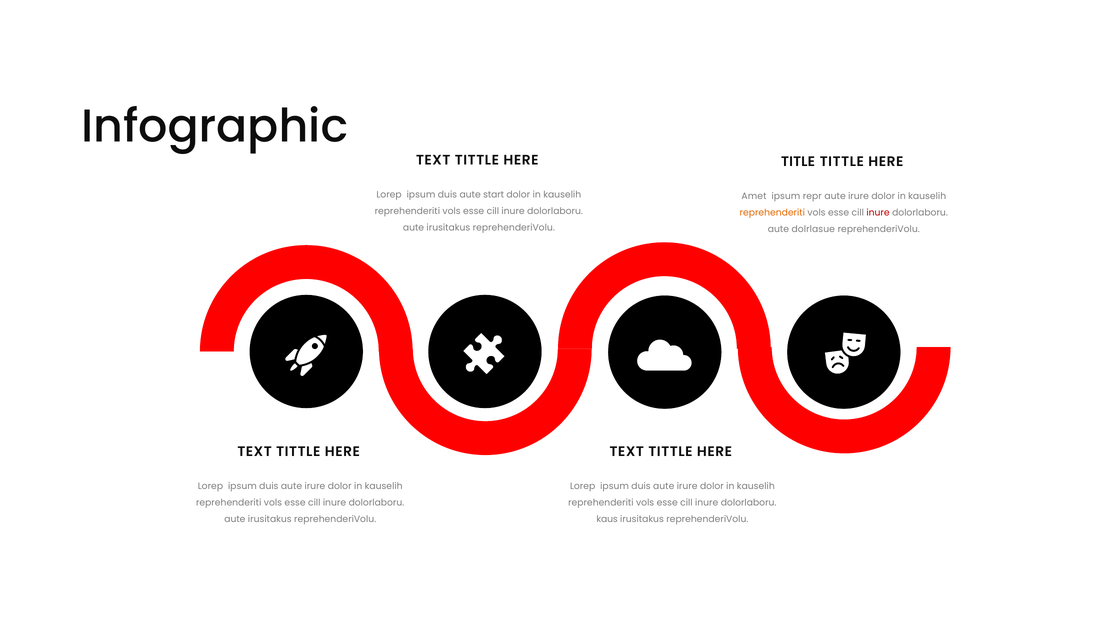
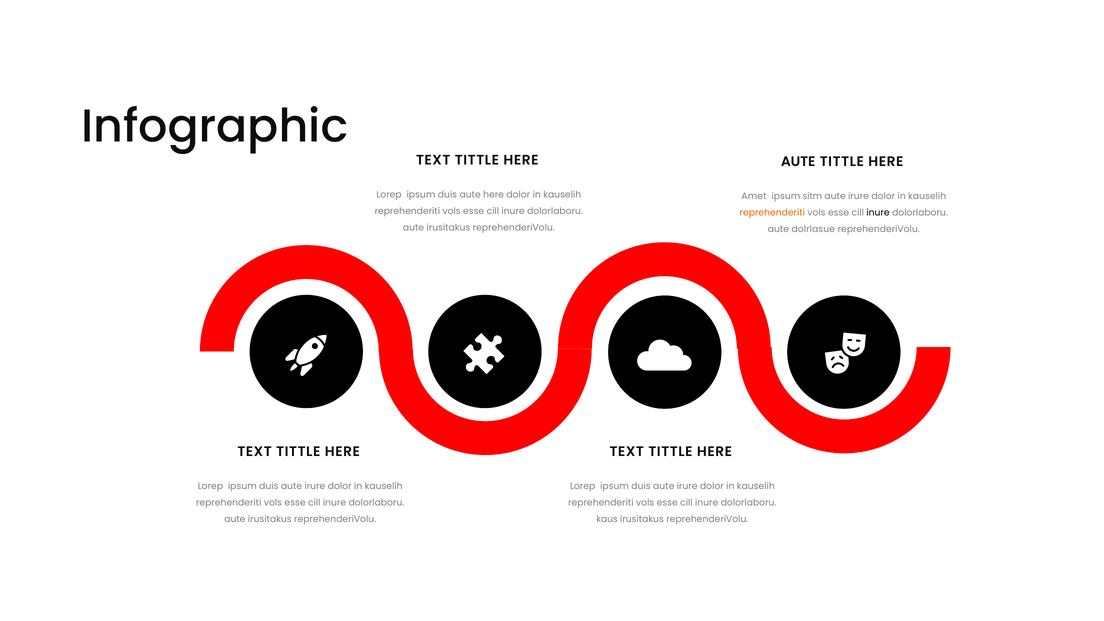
TITLE at (798, 162): TITLE -> AUTE
aute start: start -> here
repr: repr -> sitm
inure at (878, 213) colour: red -> black
